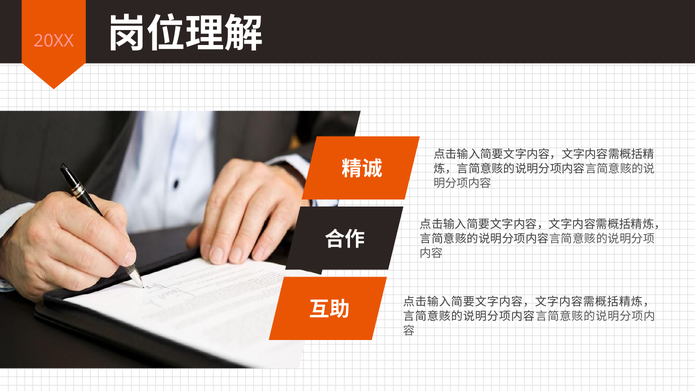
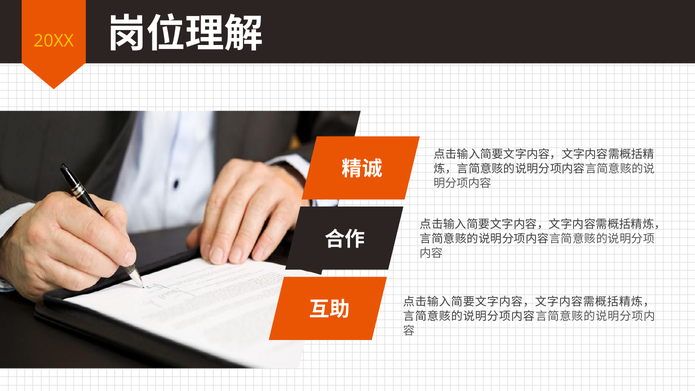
20XX colour: pink -> yellow
